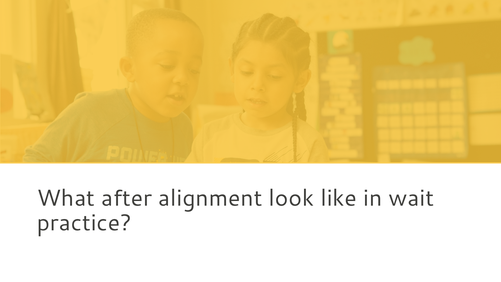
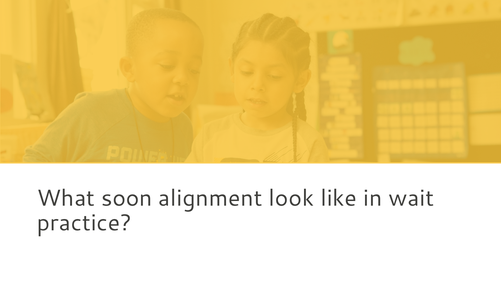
after: after -> soon
